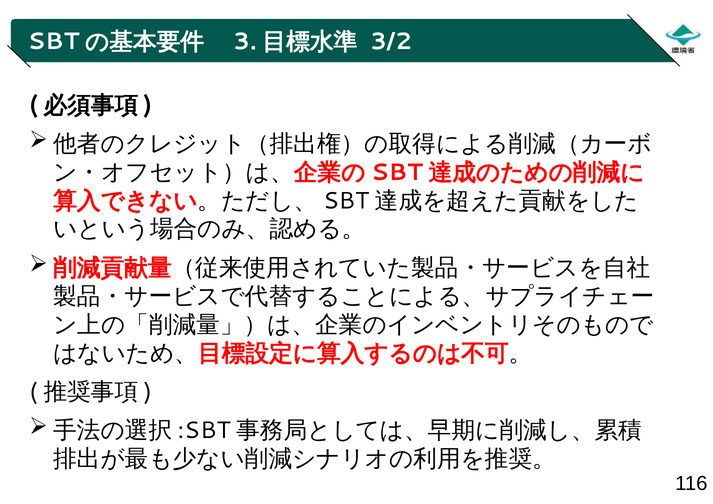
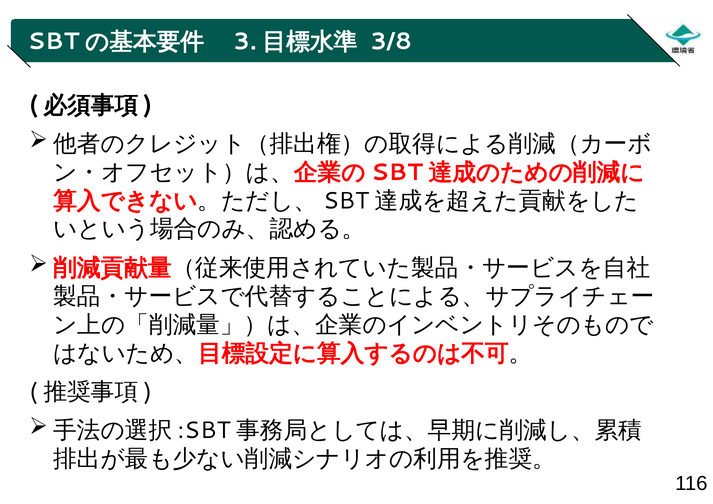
3/2: 3/2 -> 3/8
